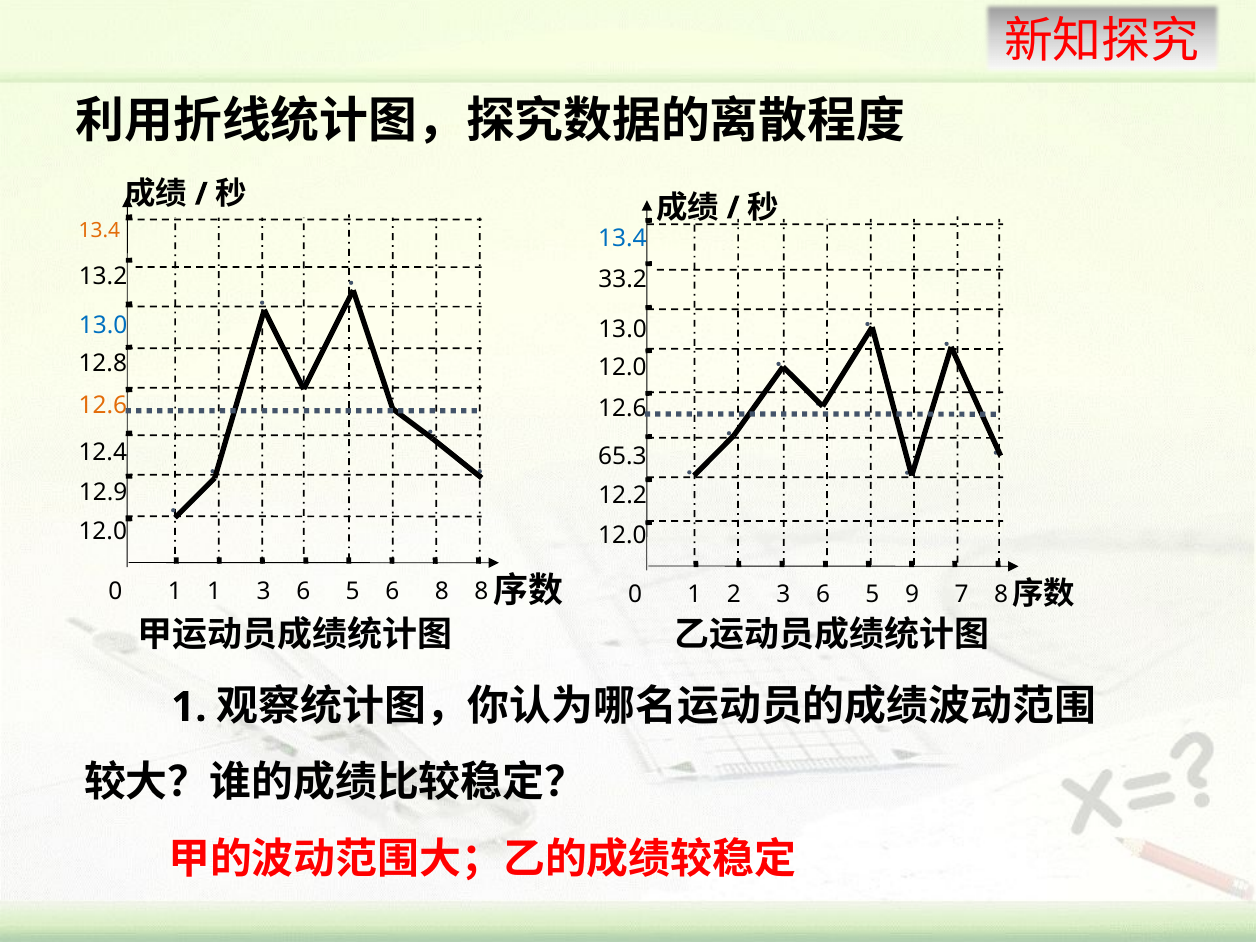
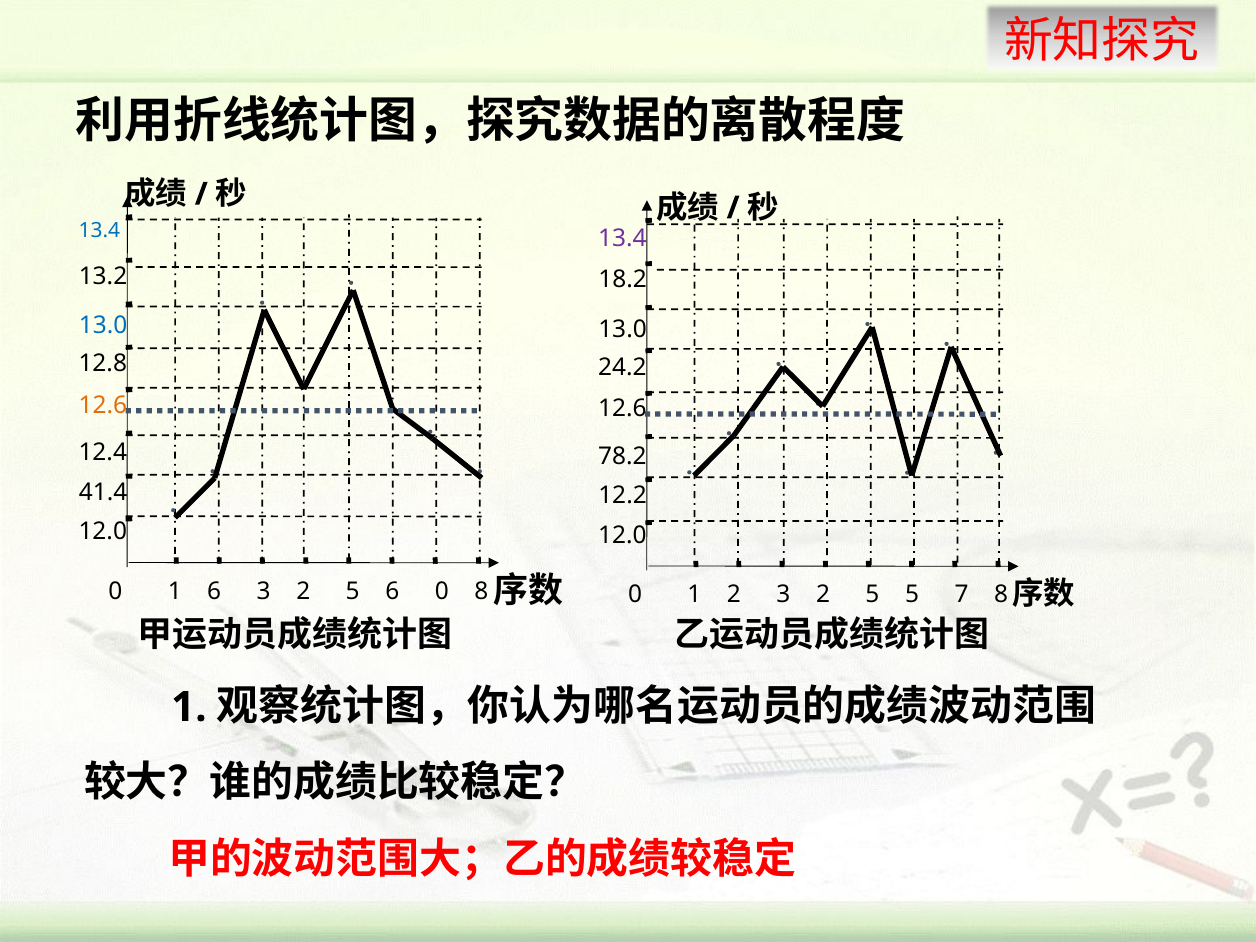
13.4 at (99, 231) colour: orange -> blue
13.4 at (622, 238) colour: blue -> purple
33.2: 33.2 -> 18.2
12.0 at (622, 367): 12.0 -> 24.2
65.3: 65.3 -> 78.2
12.9: 12.9 -> 41.4
1 1: 1 -> 6
6 at (303, 591): 6 -> 2
6 8: 8 -> 0
2 3 6: 6 -> 2
5 9: 9 -> 5
